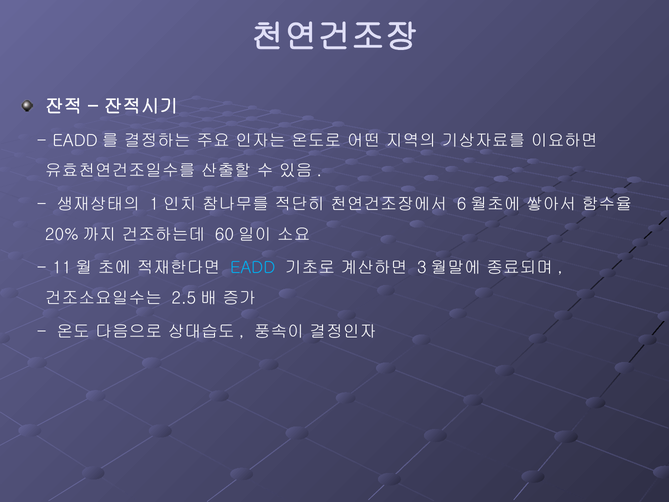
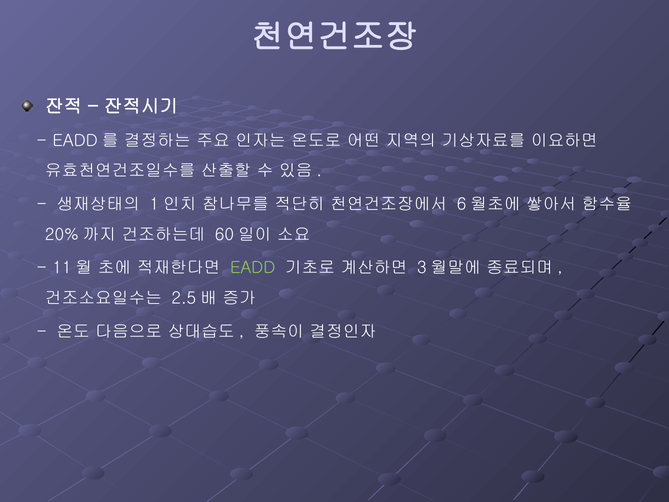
EADD colour: light blue -> light green
